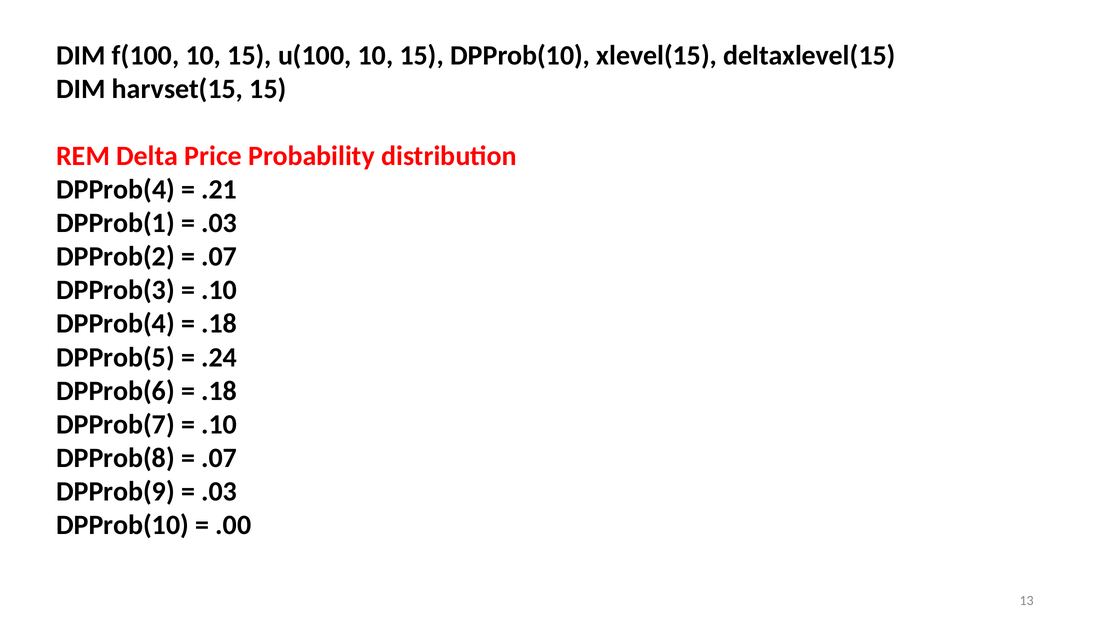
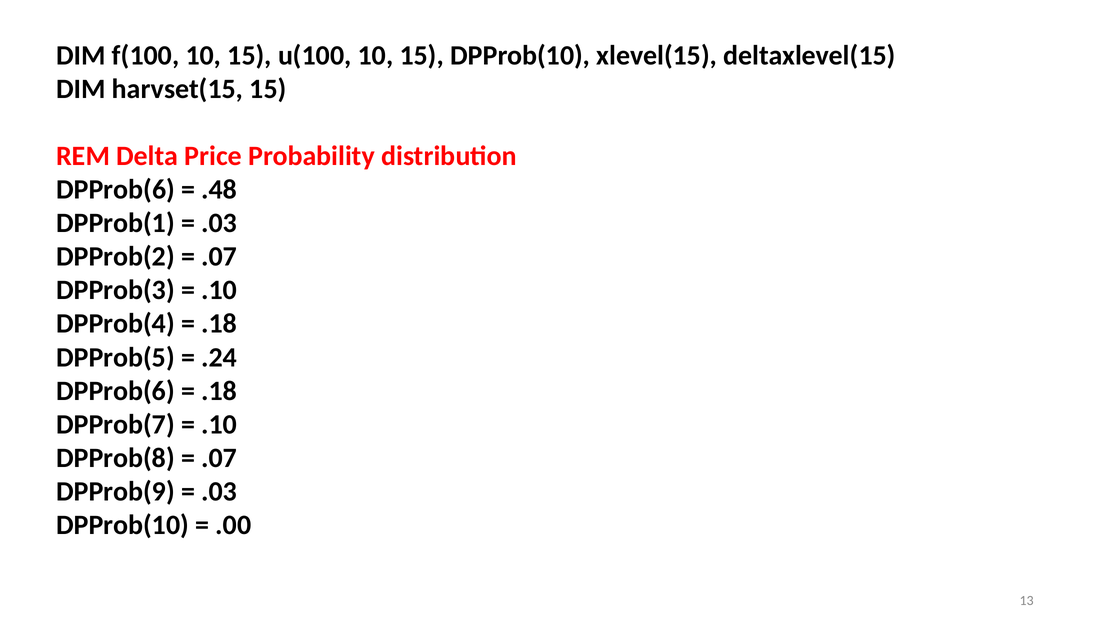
DPProb(4 at (116, 190): DPProb(4 -> DPProb(6
.21: .21 -> .48
